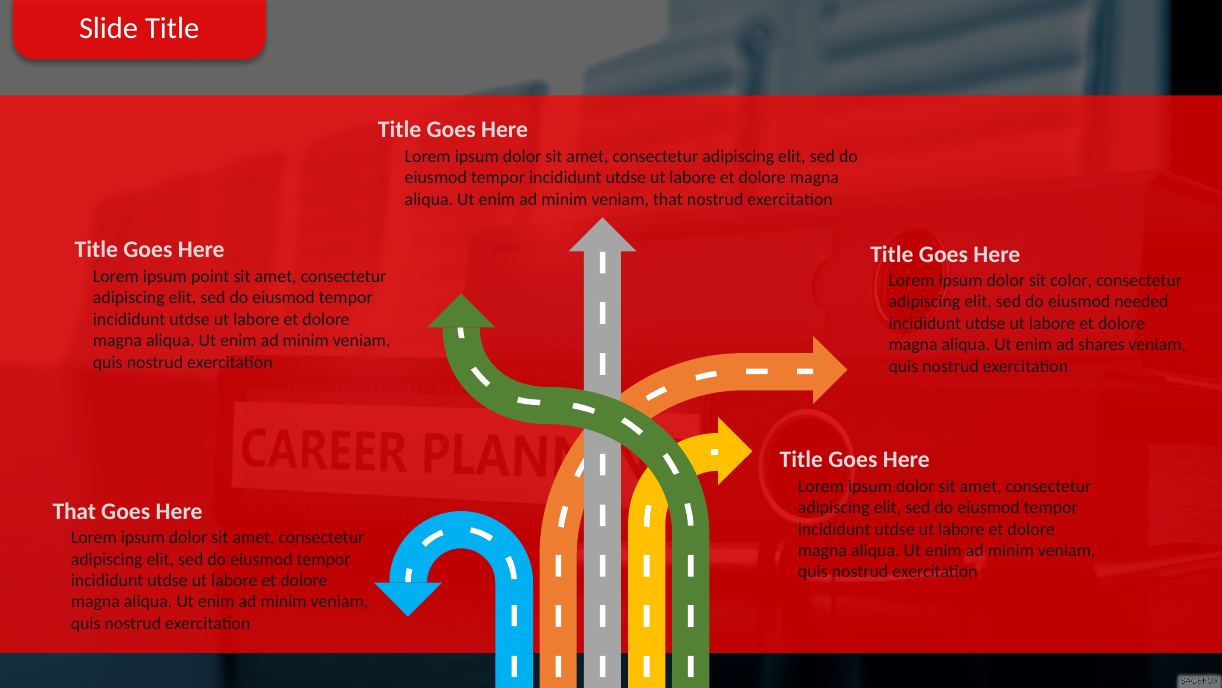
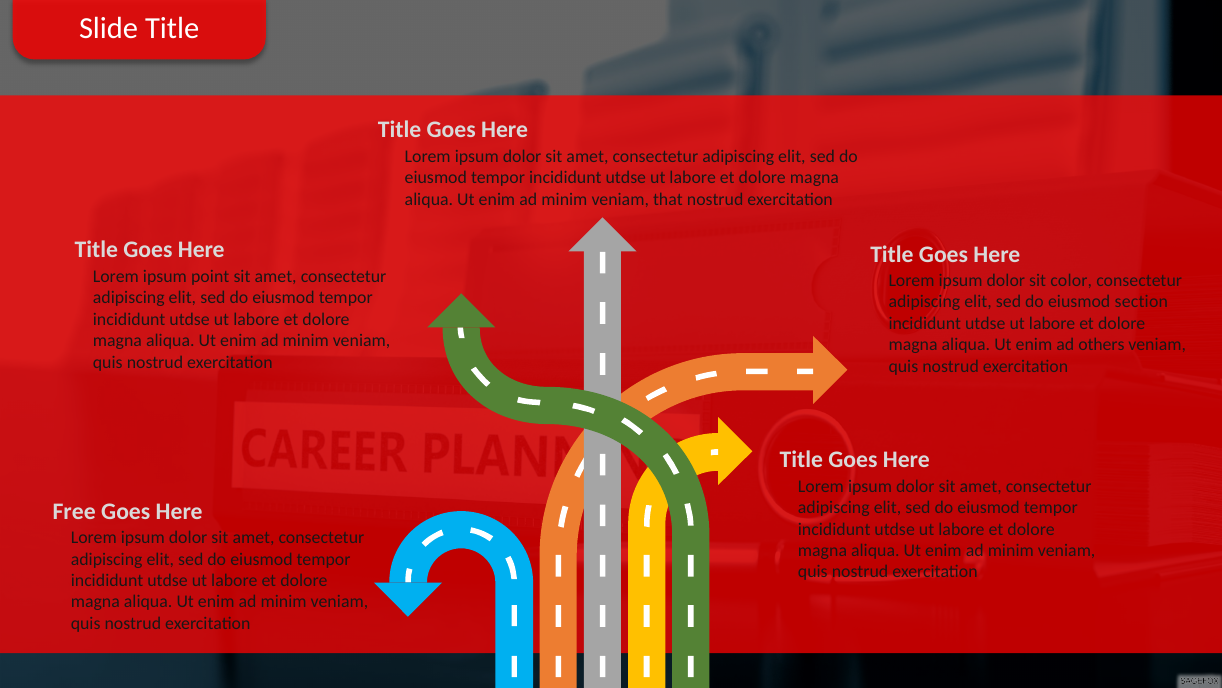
needed: needed -> section
shares: shares -> others
That at (74, 511): That -> Free
